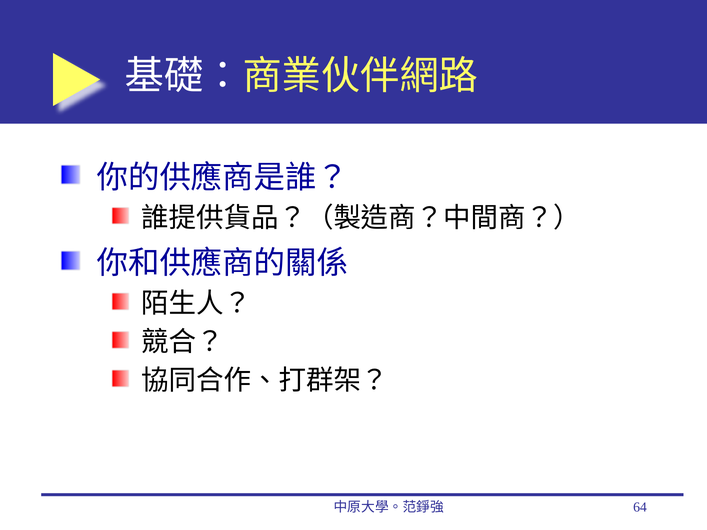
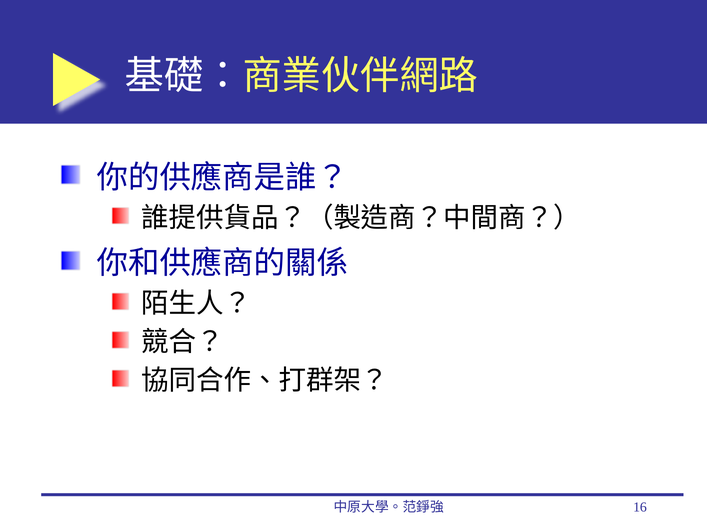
64: 64 -> 16
